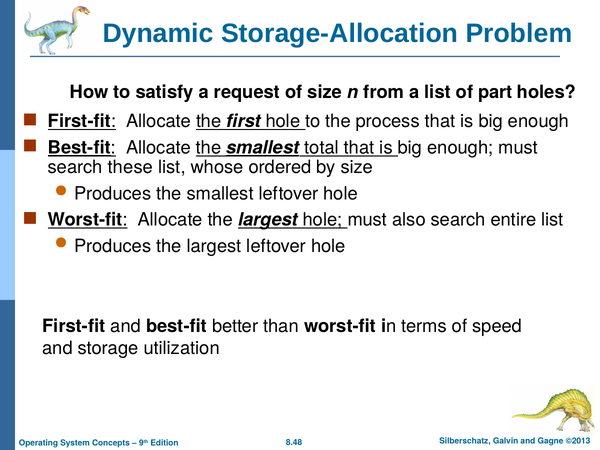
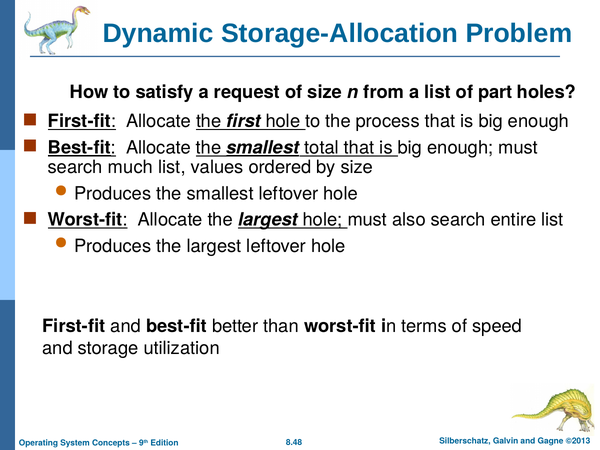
these: these -> much
whose: whose -> values
